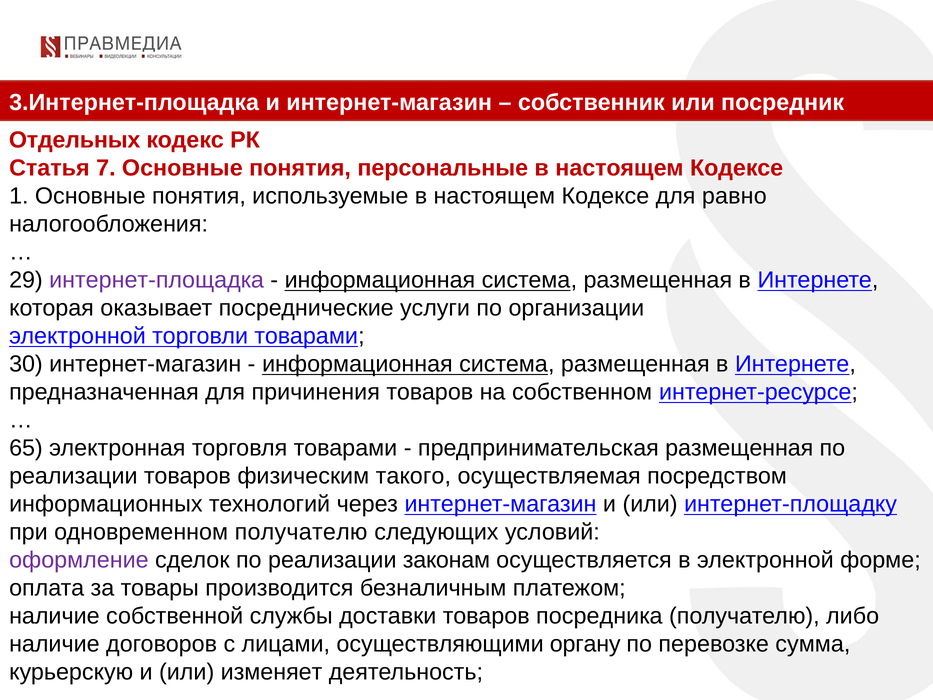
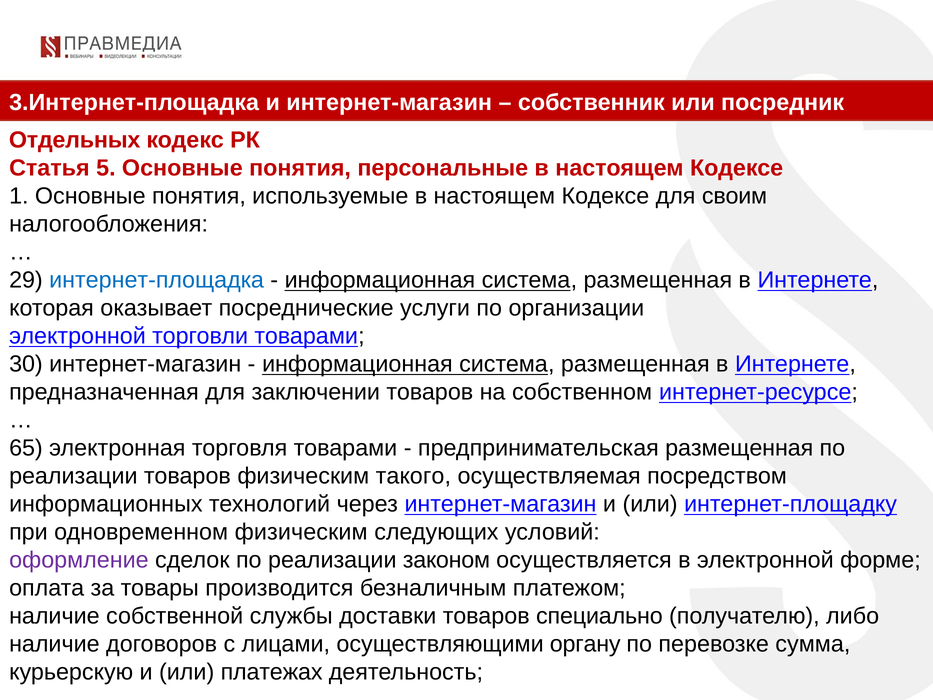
7: 7 -> 5
равно: равно -> своим
интернет-площадка colour: purple -> blue
причинения: причинения -> заключении
одновременном получателю: получателю -> физическим
законам: законам -> законом
посредника: посредника -> специально
изменяет: изменяет -> платежах
